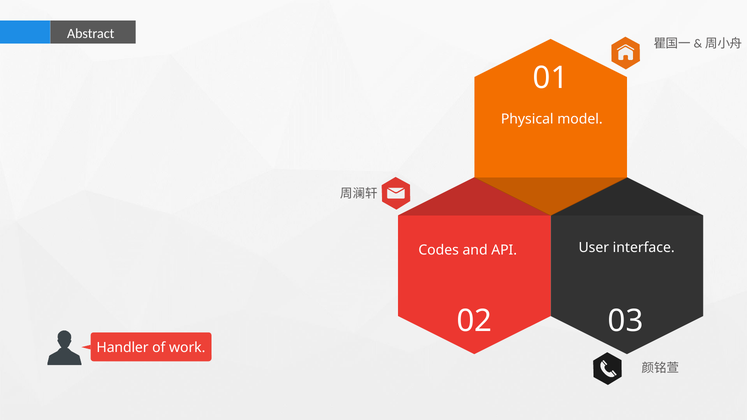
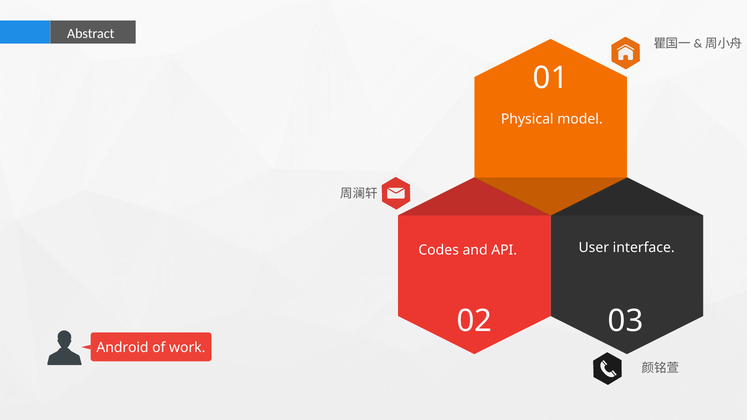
Handler: Handler -> Android
